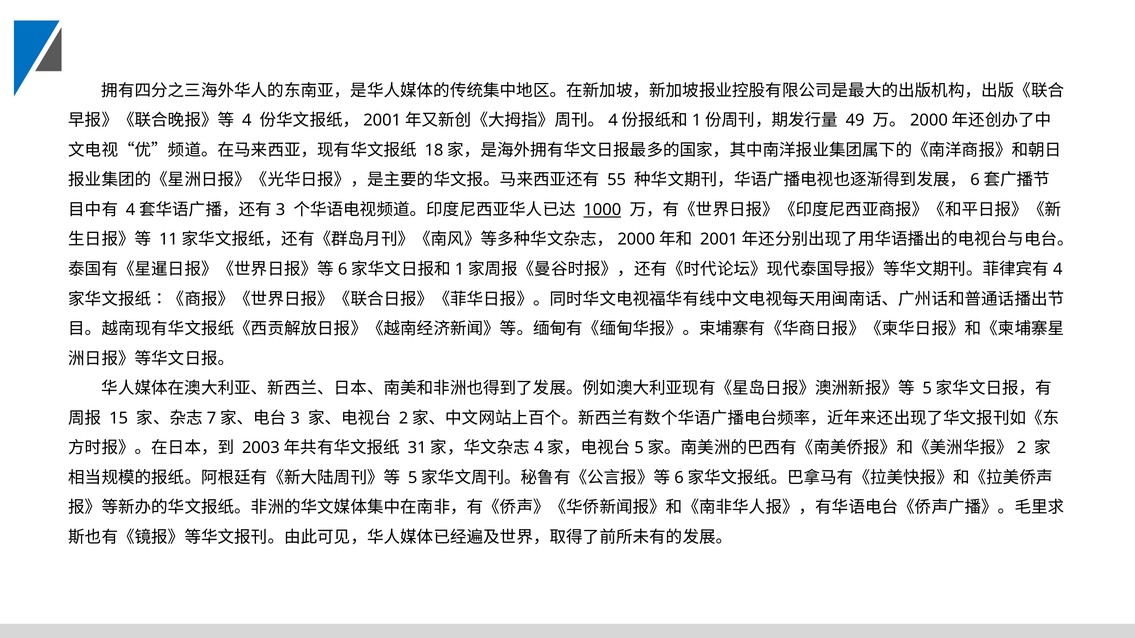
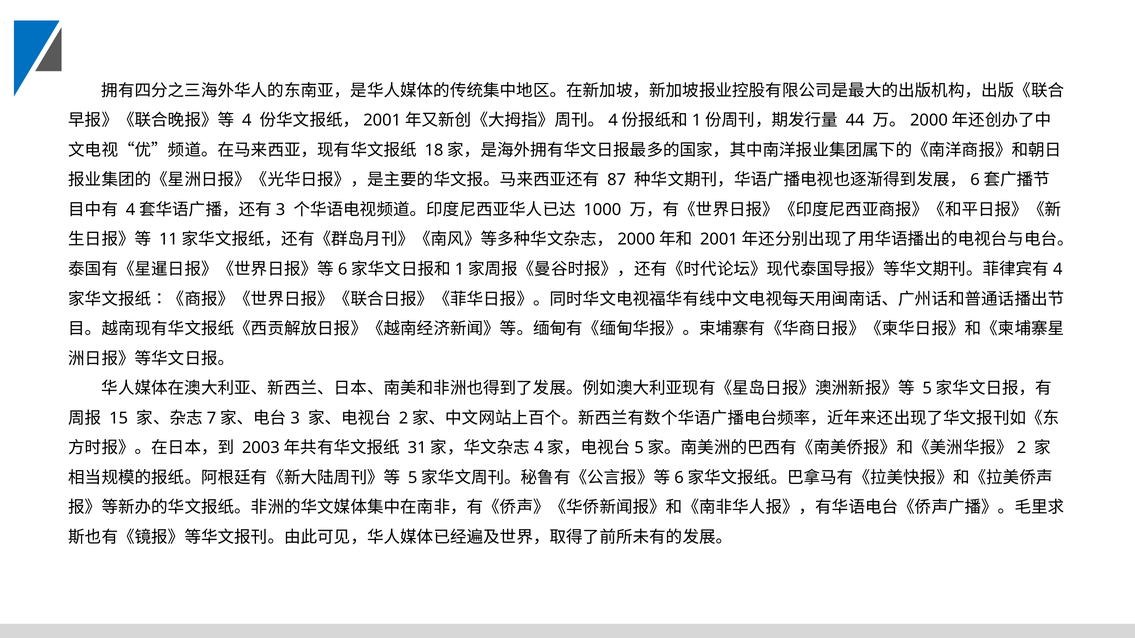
49: 49 -> 44
55: 55 -> 87
1000 underline: present -> none
